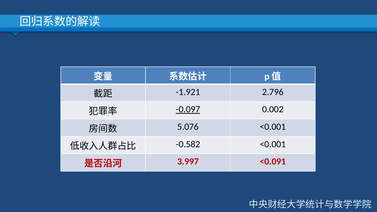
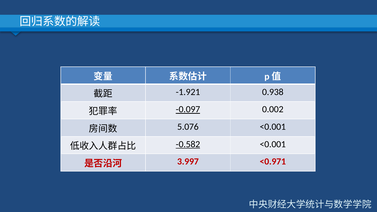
2.796: 2.796 -> 0.938
-0.582 underline: none -> present
<0.091: <0.091 -> <0.971
